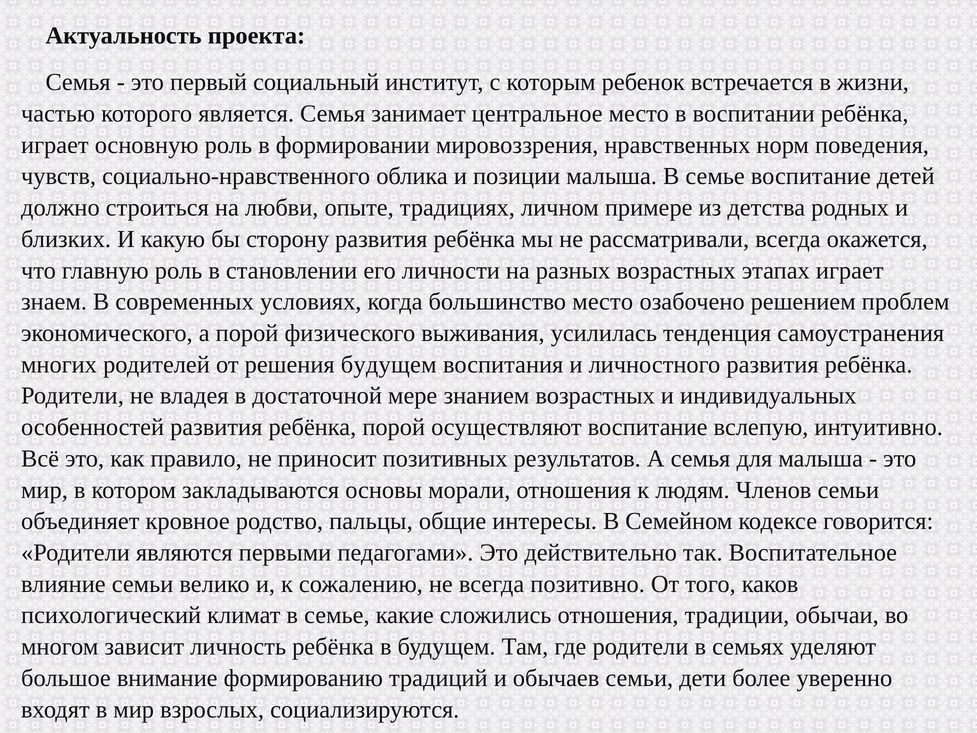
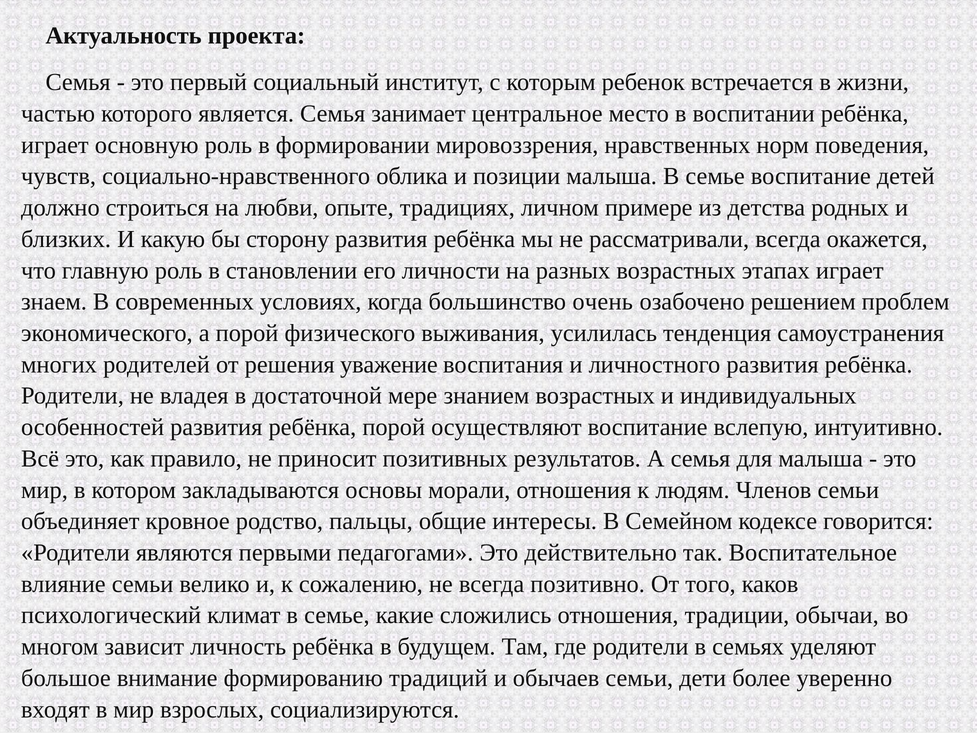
большинство место: место -> очень
решения будущем: будущем -> уважение
